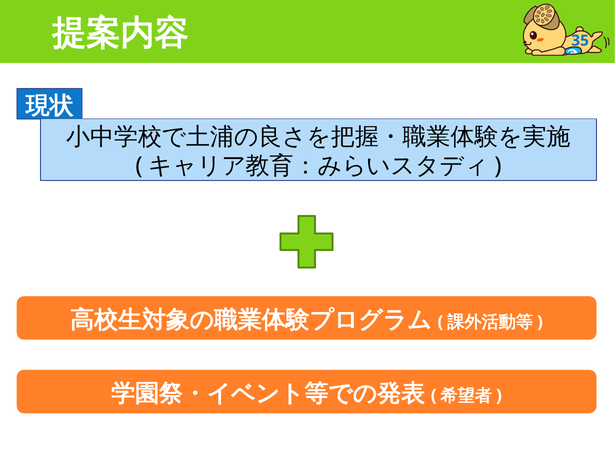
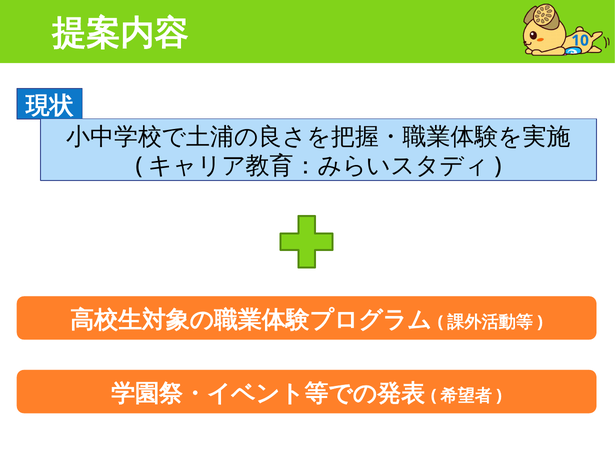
35: 35 -> 10
